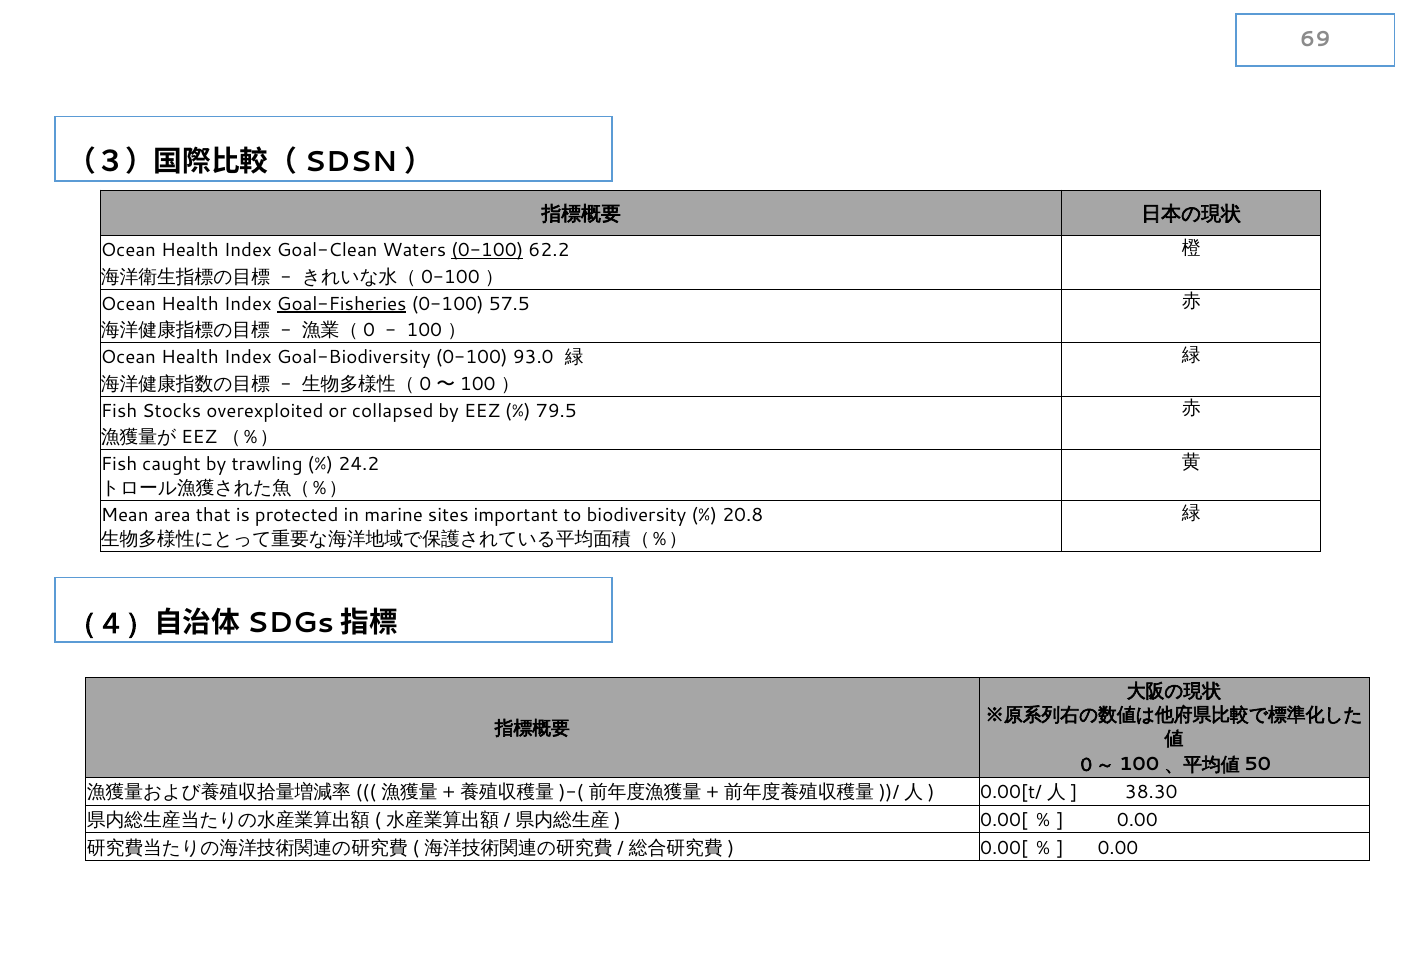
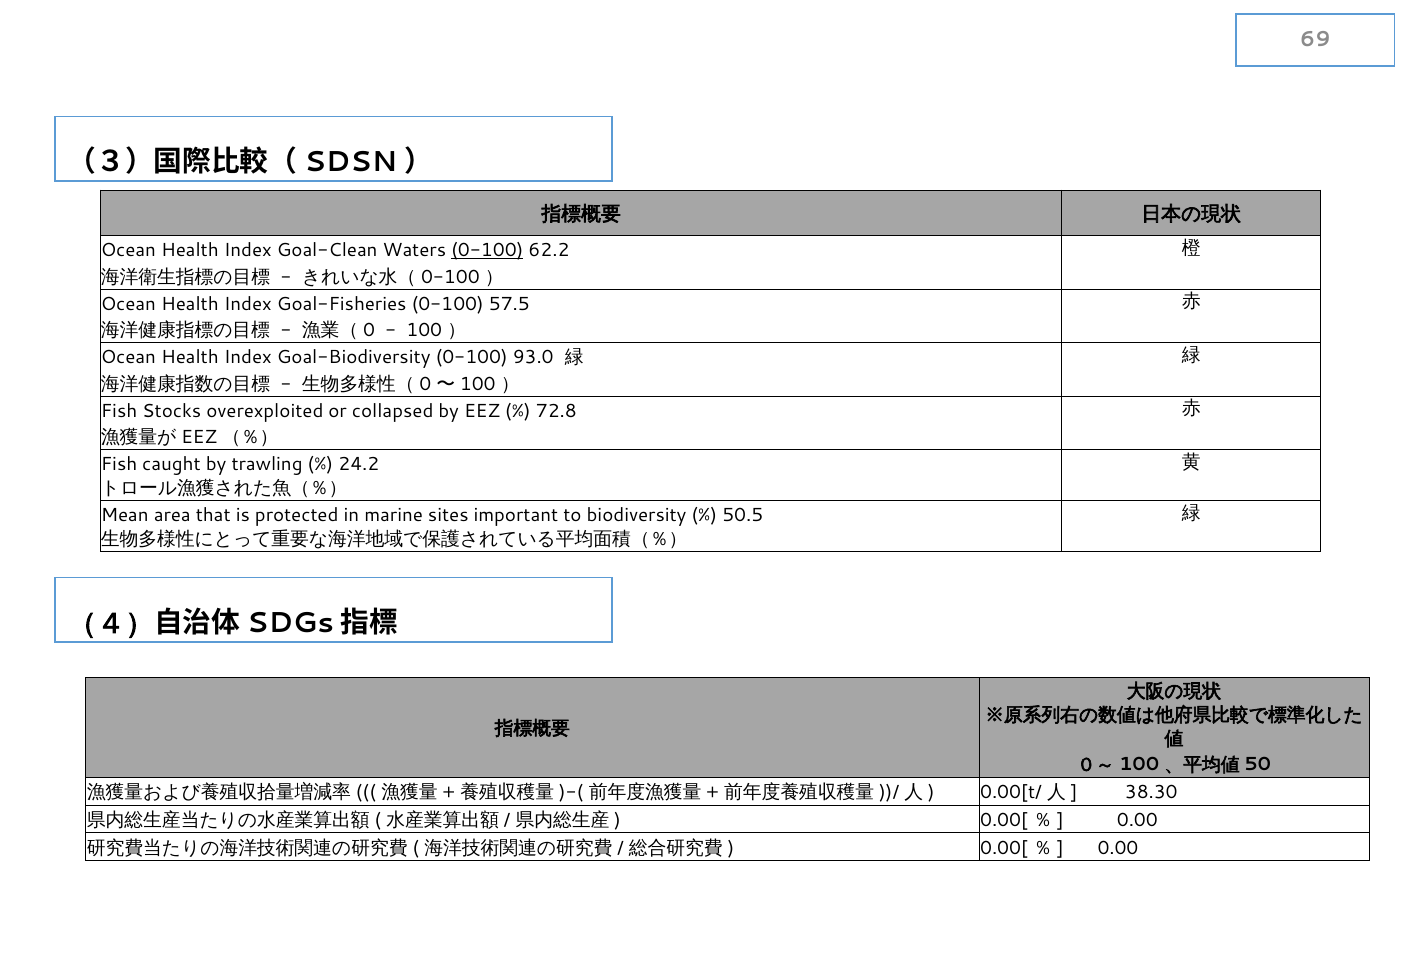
Goal-Fisheries underline: present -> none
79.5: 79.5 -> 72.8
20.8: 20.8 -> 50.5
